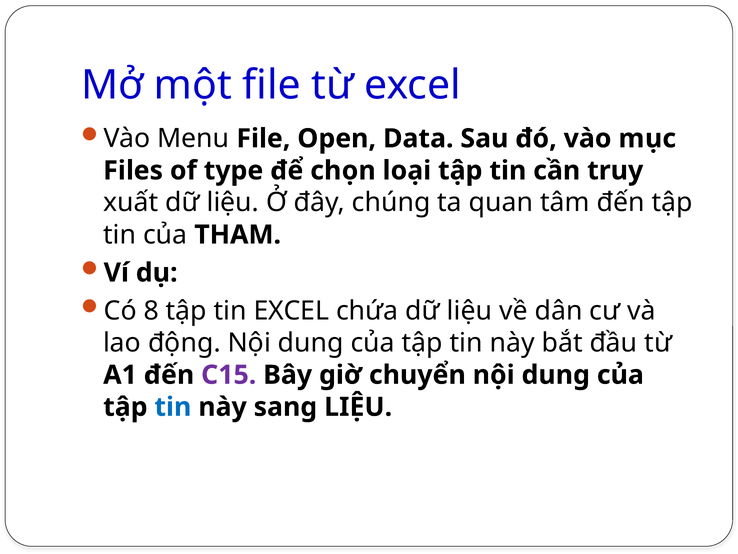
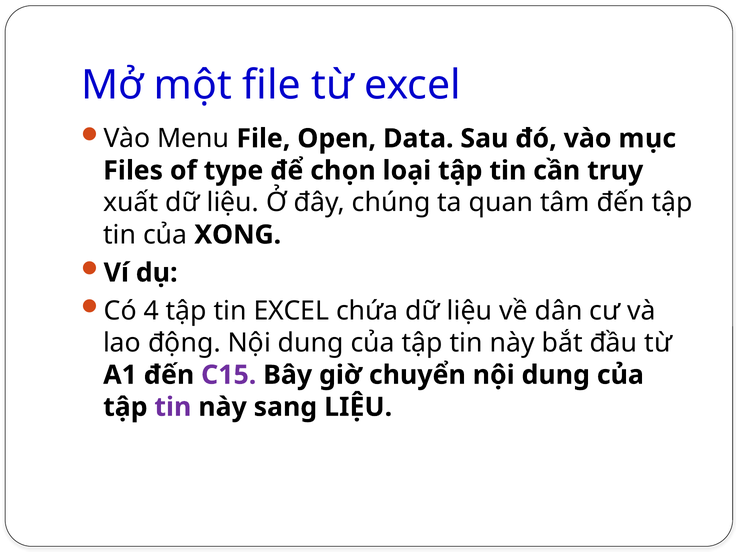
THAM: THAM -> XONG
8: 8 -> 4
tin at (173, 407) colour: blue -> purple
